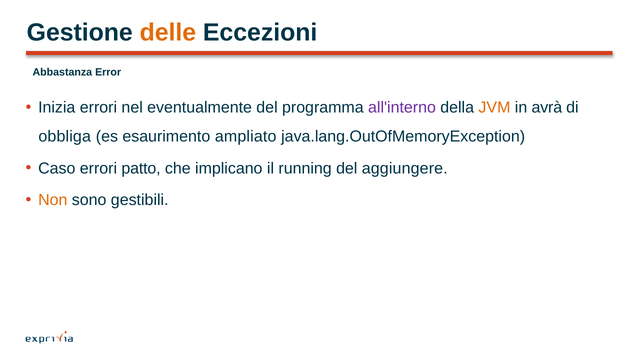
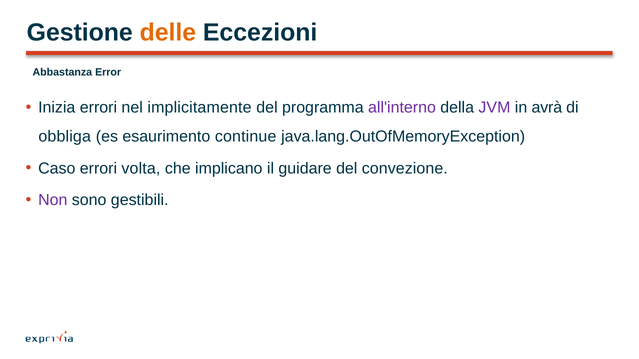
eventualmente: eventualmente -> implicitamente
JVM colour: orange -> purple
ampliato: ampliato -> continue
patto: patto -> volta
running: running -> guidare
aggiungere: aggiungere -> convezione
Non colour: orange -> purple
